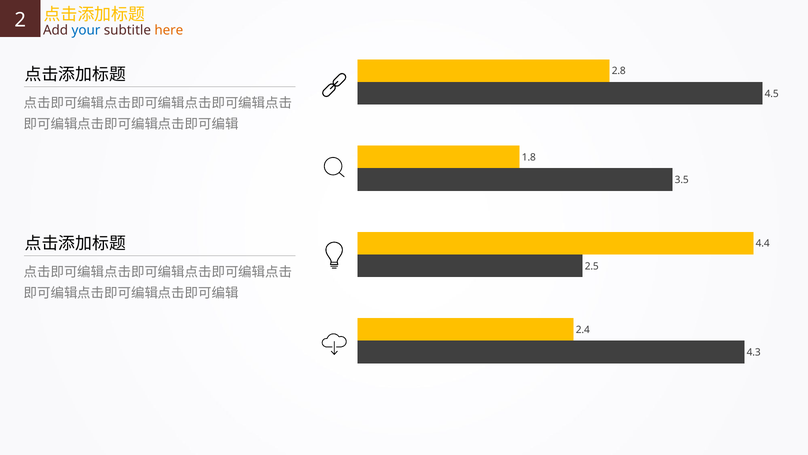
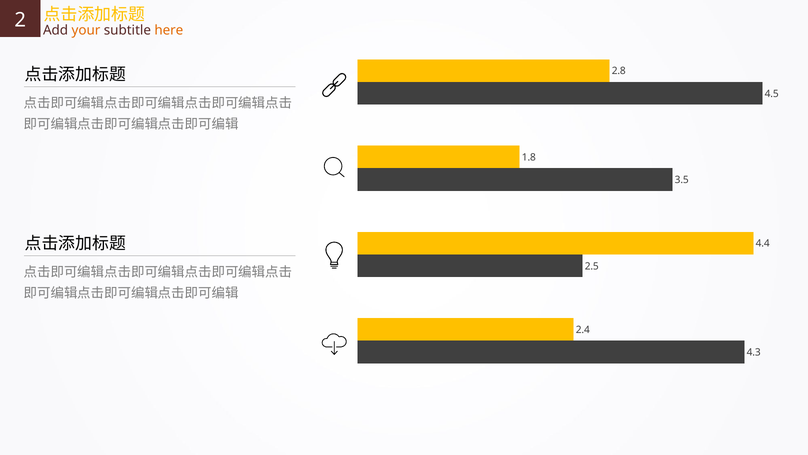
your colour: blue -> orange
